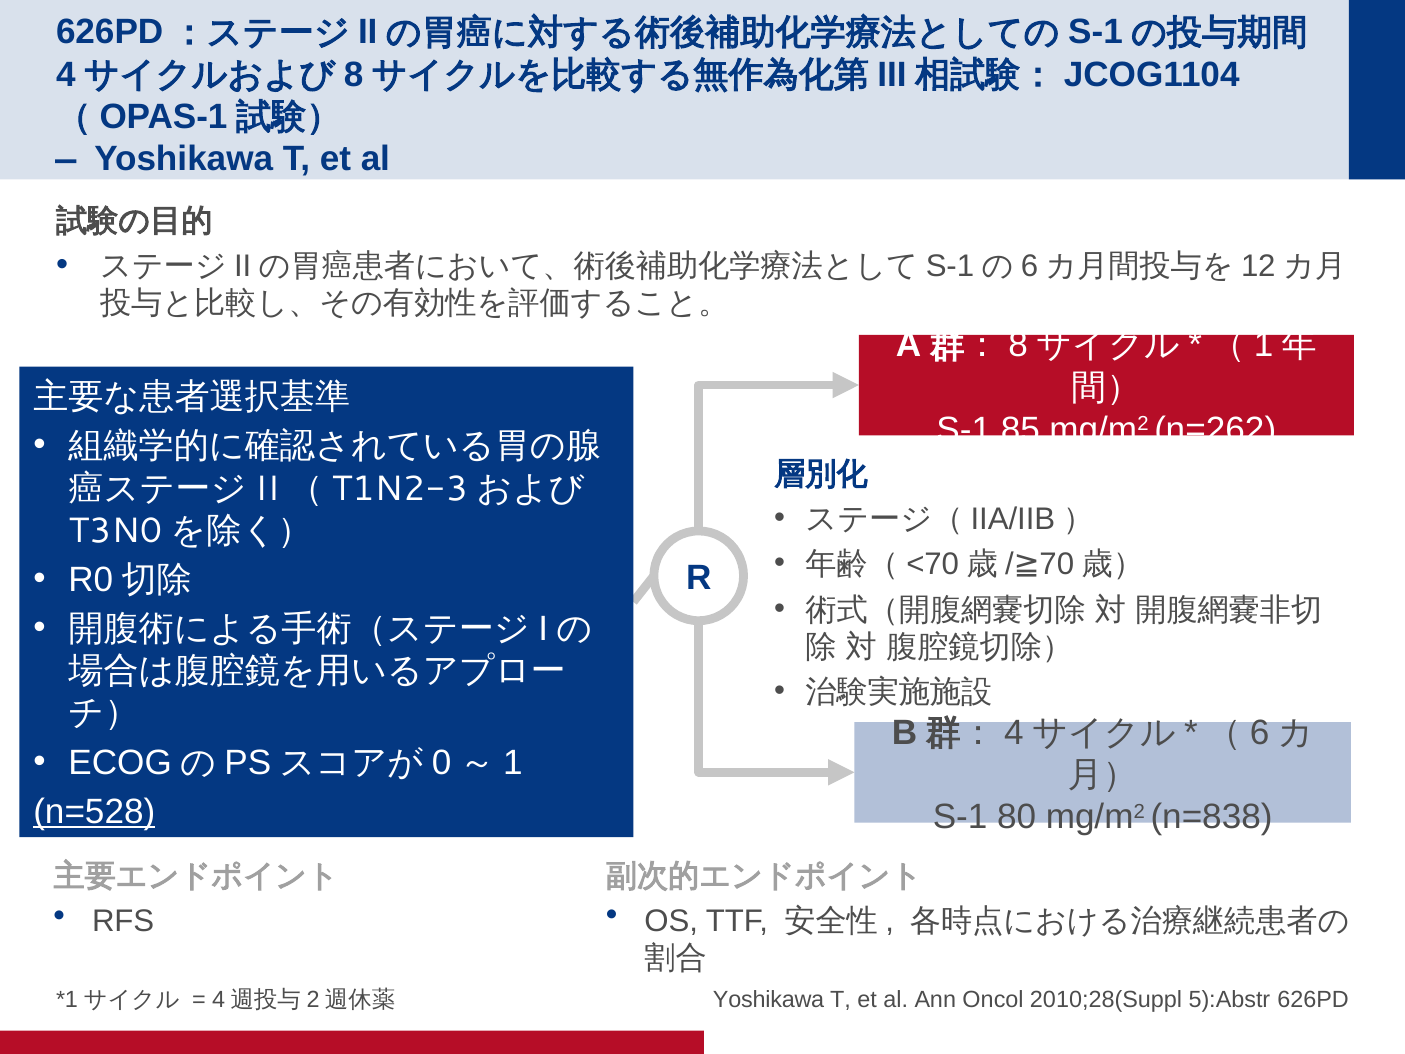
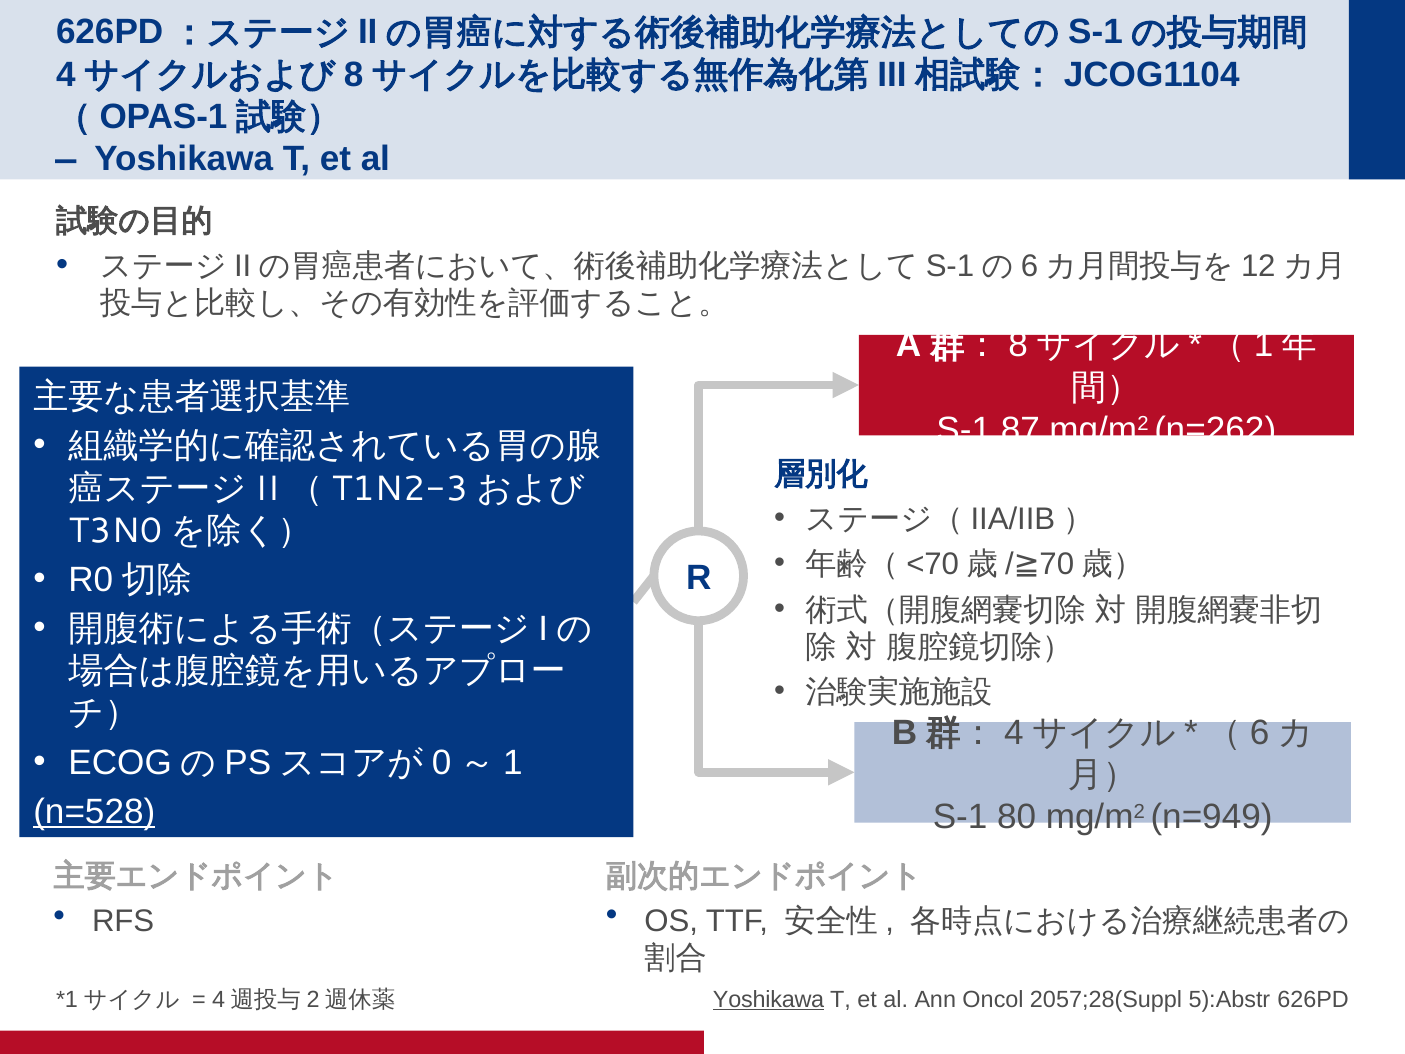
85: 85 -> 87
n=838: n=838 -> n=949
Yoshikawa at (769, 999) underline: none -> present
2010;28(Suppl: 2010;28(Suppl -> 2057;28(Suppl
